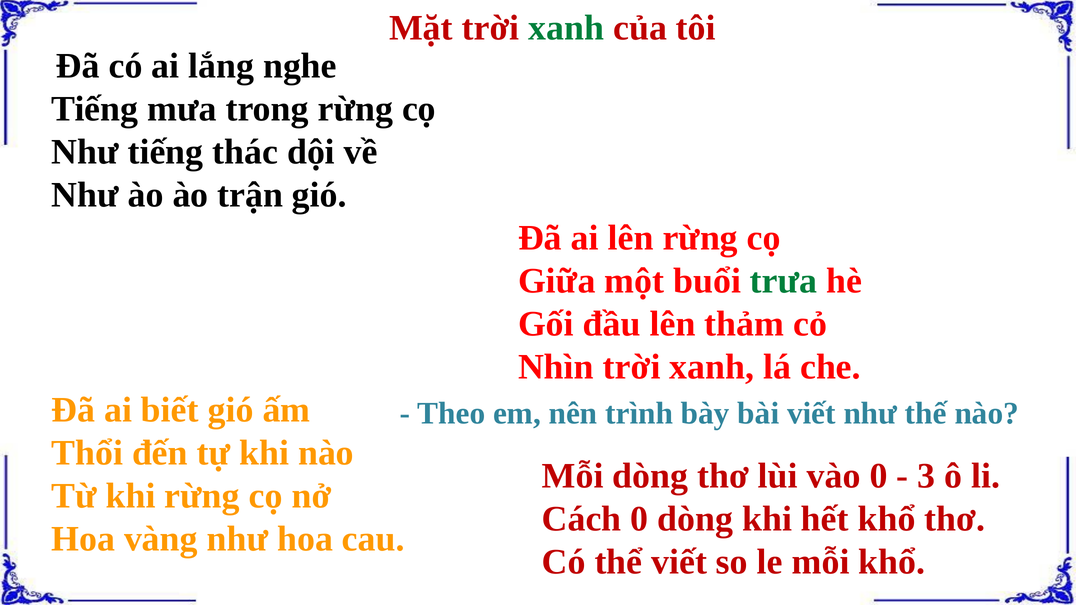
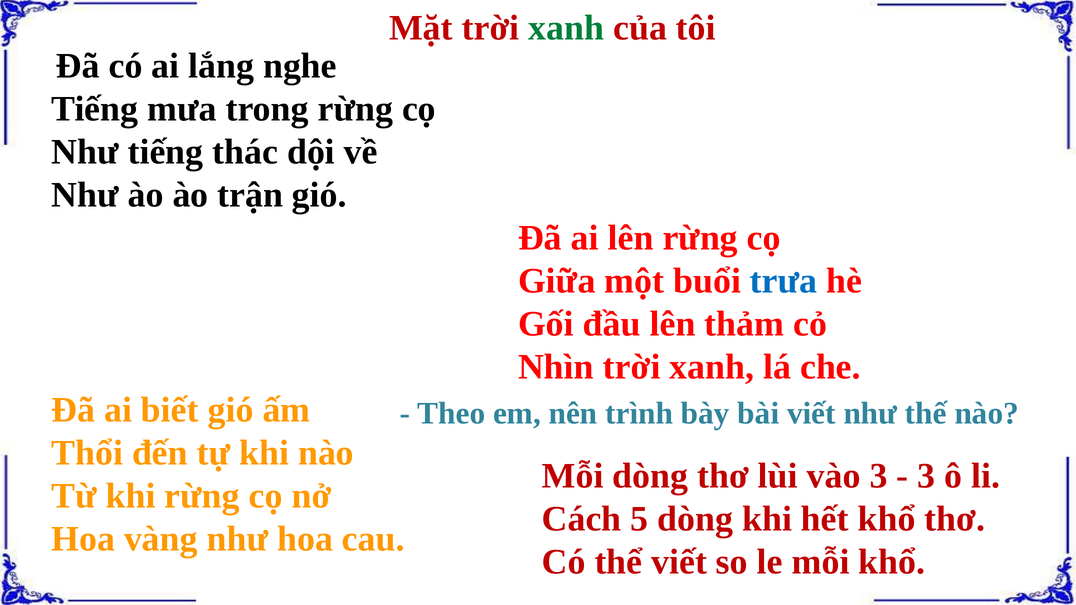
trưa colour: green -> blue
vào 0: 0 -> 3
Cách 0: 0 -> 5
